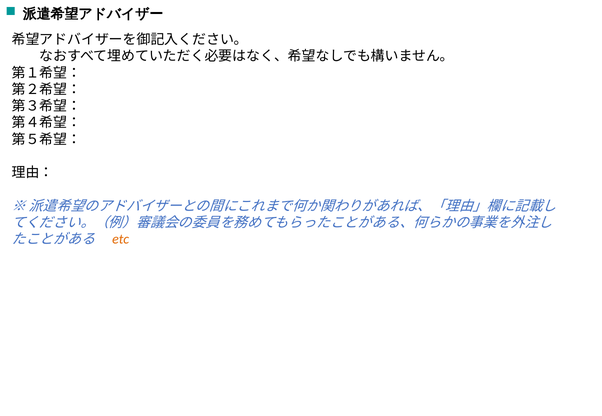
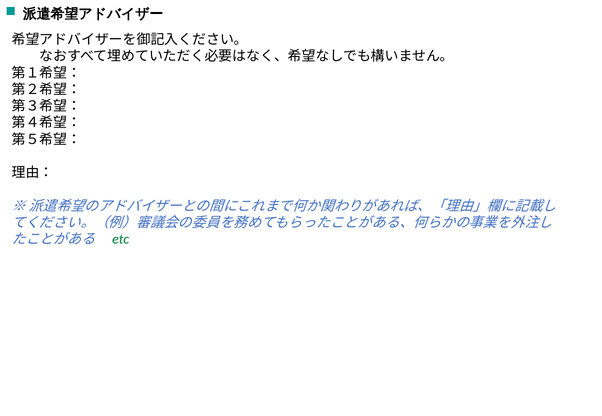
etc colour: orange -> green
